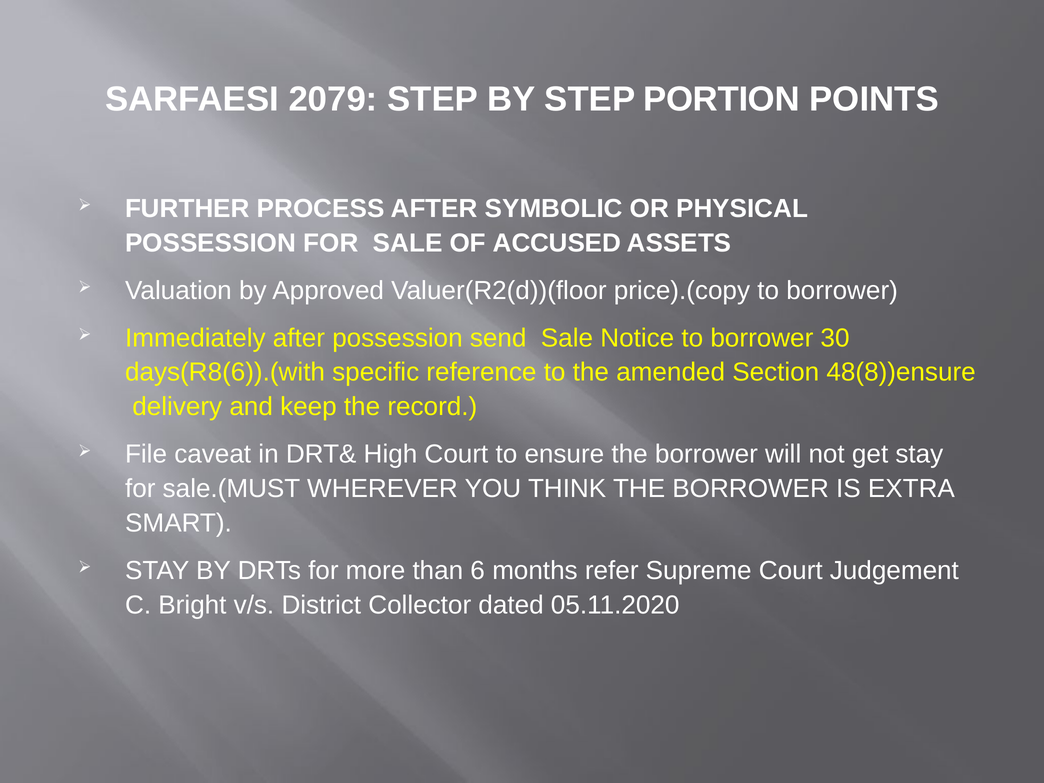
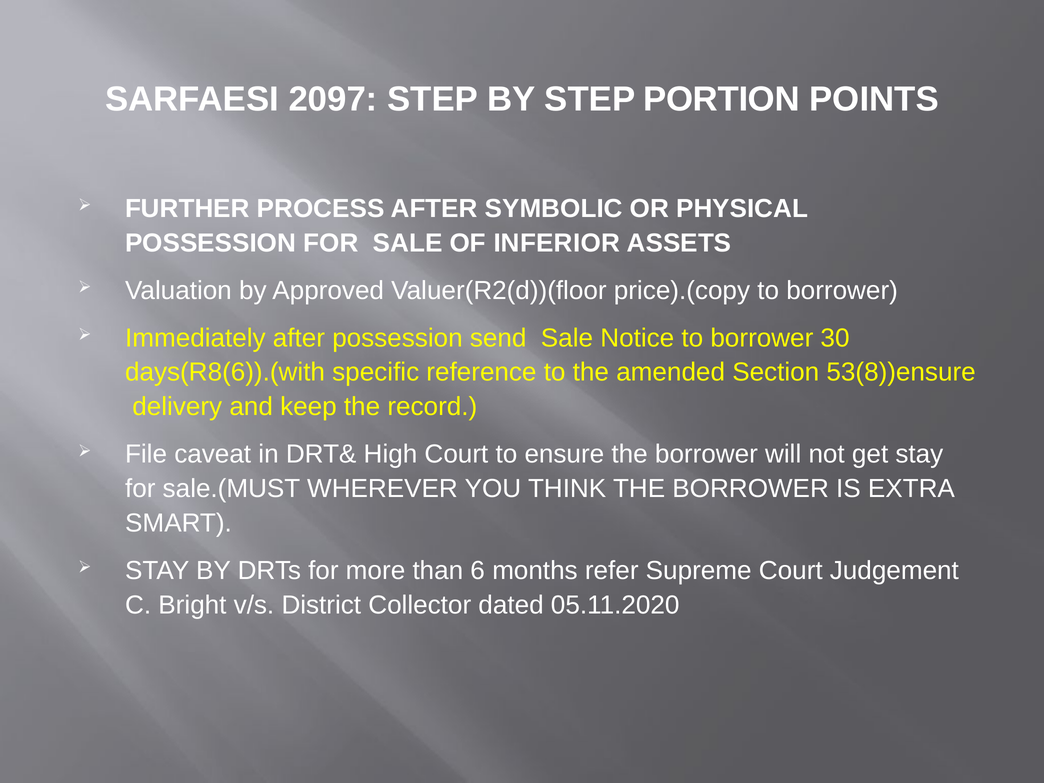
2079: 2079 -> 2097
ACCUSED: ACCUSED -> INFERIOR
48(8))ensure: 48(8))ensure -> 53(8))ensure
